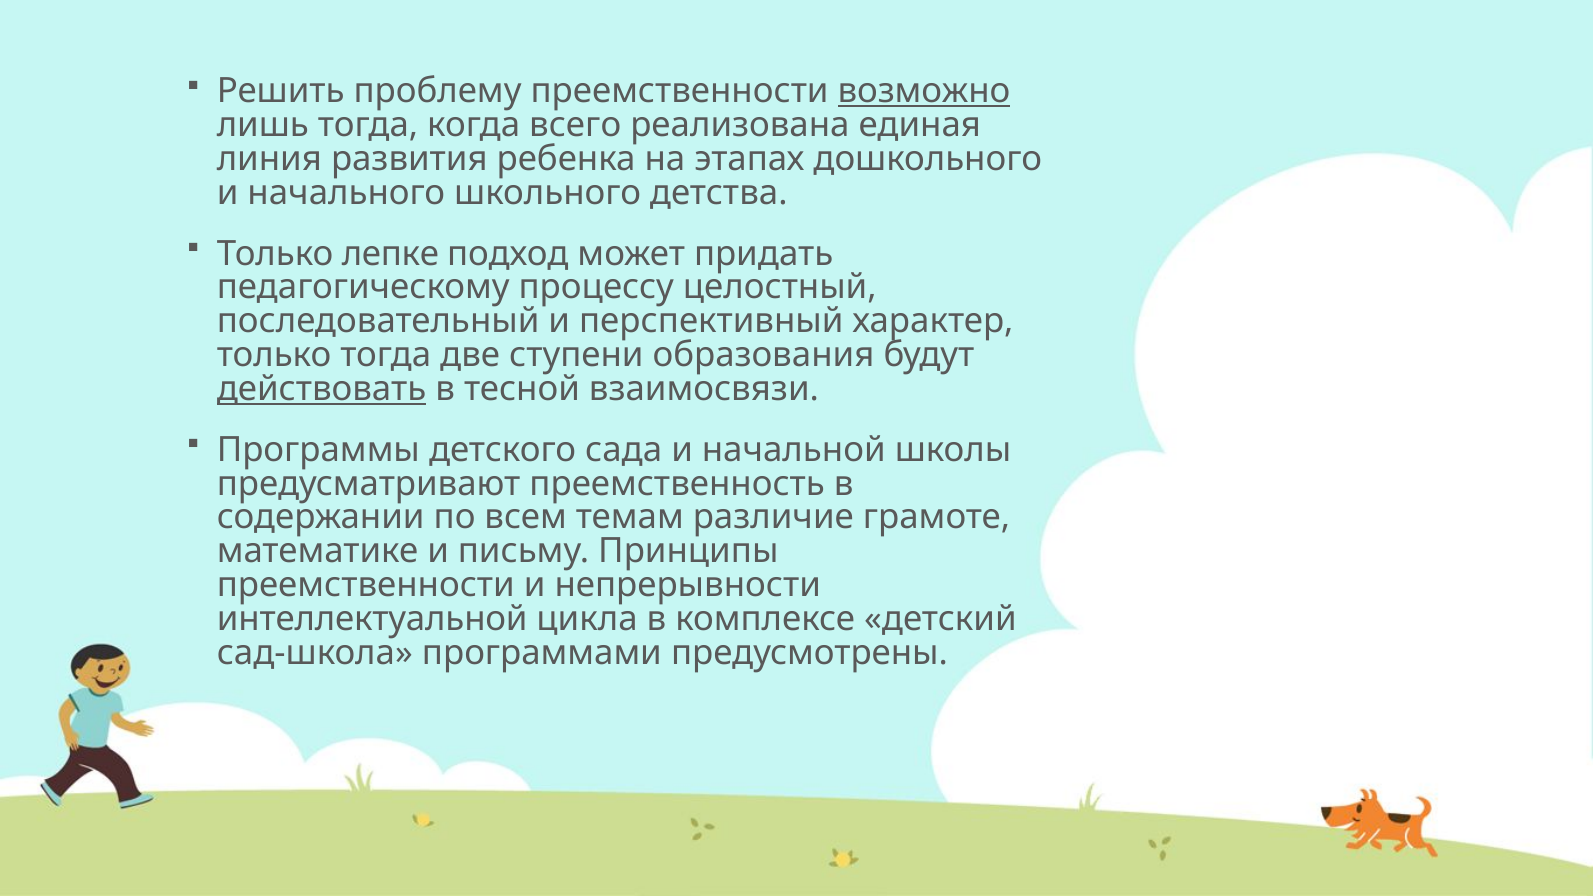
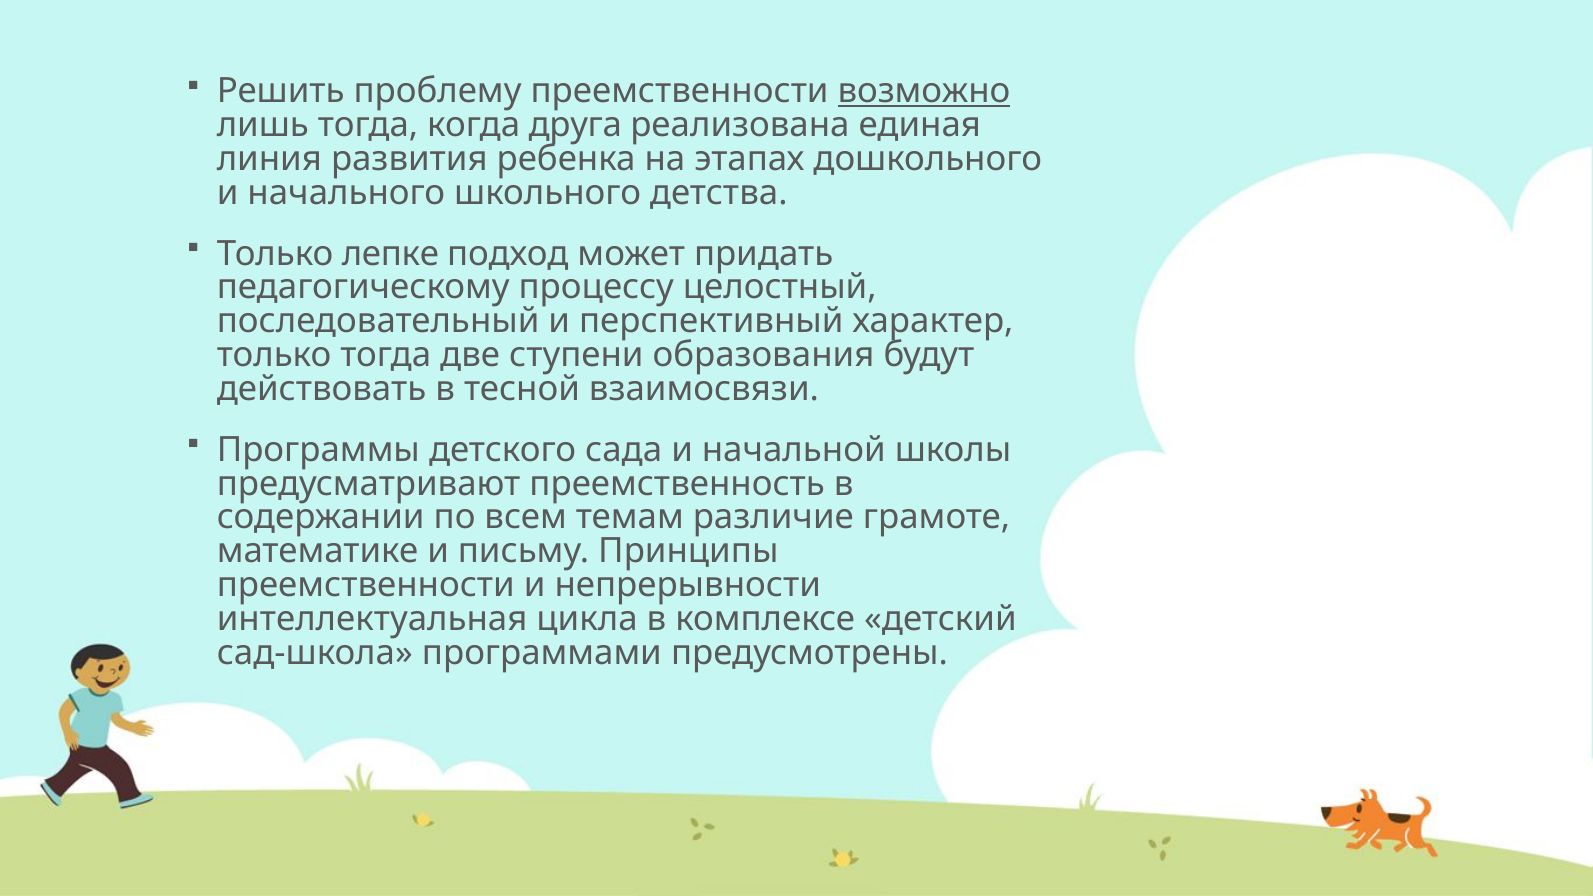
всего: всего -> друга
действовать underline: present -> none
интеллектуальной: интеллектуальной -> интеллектуальная
